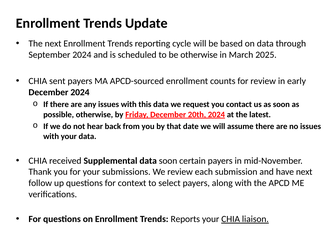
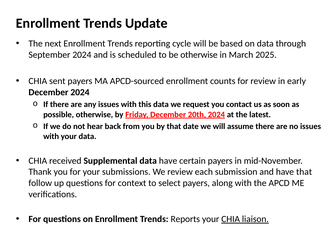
data soon: soon -> have
have next: next -> that
